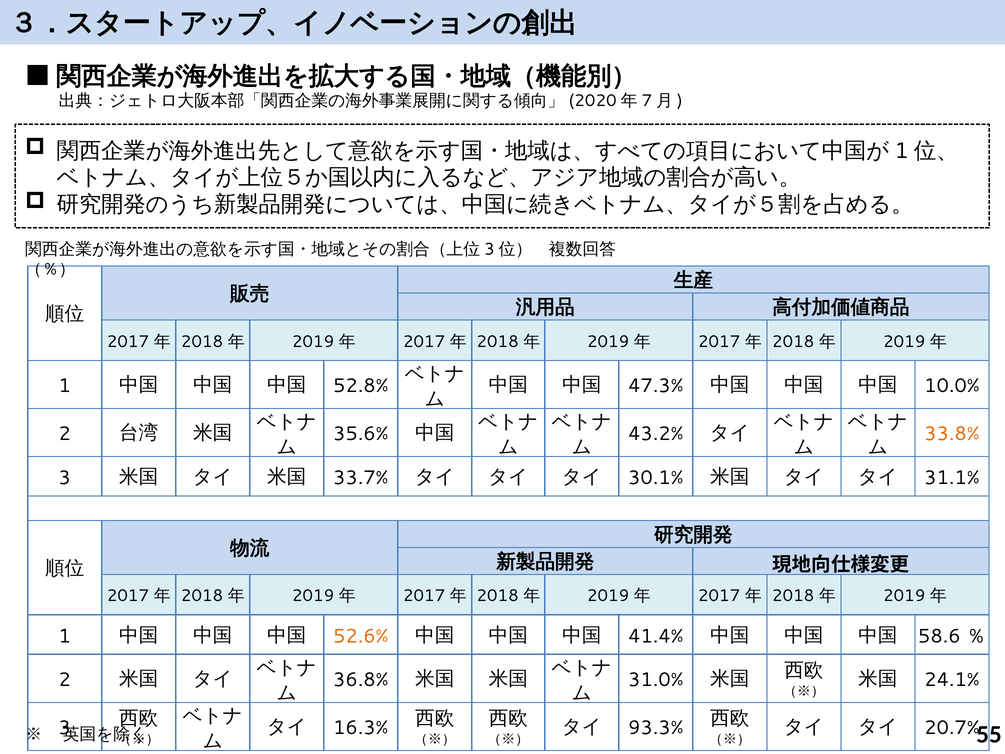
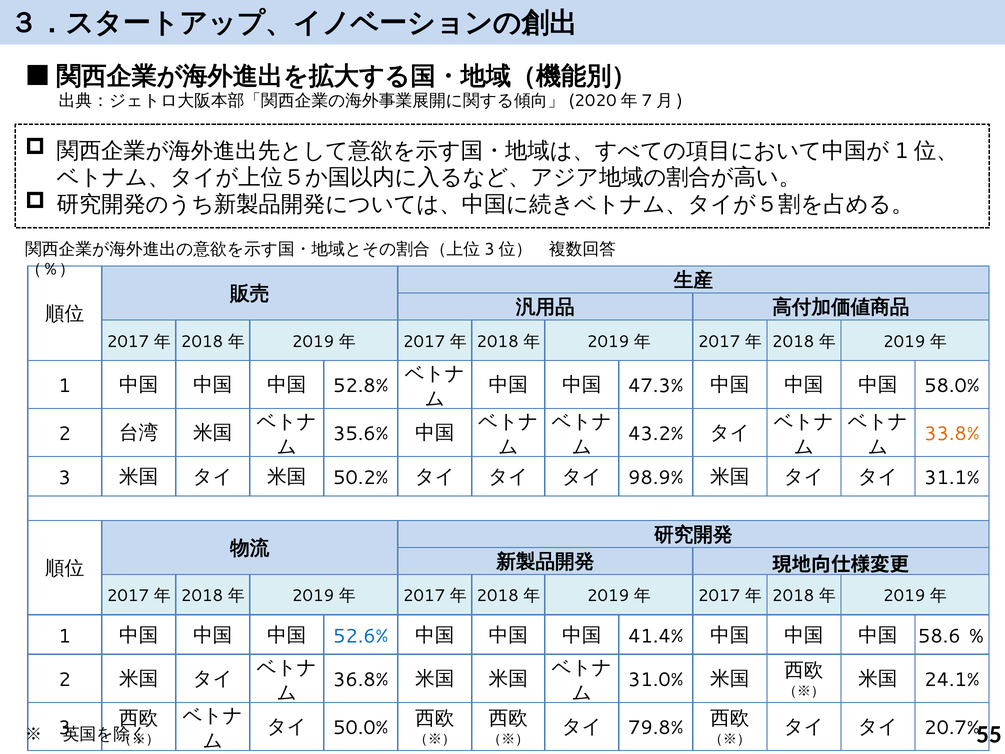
10.0%: 10.0% -> 58.0%
33.7%: 33.7% -> 50.2%
30.1%: 30.1% -> 98.9%
52.6% colour: orange -> blue
16.3%: 16.3% -> 50.0%
93.3%: 93.3% -> 79.8%
